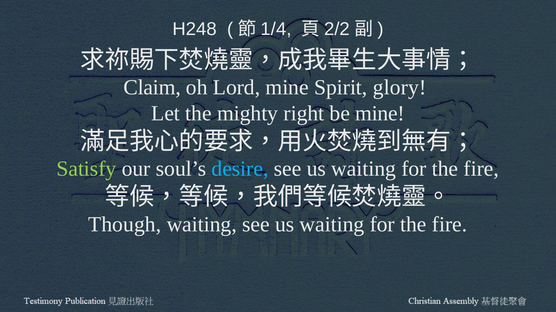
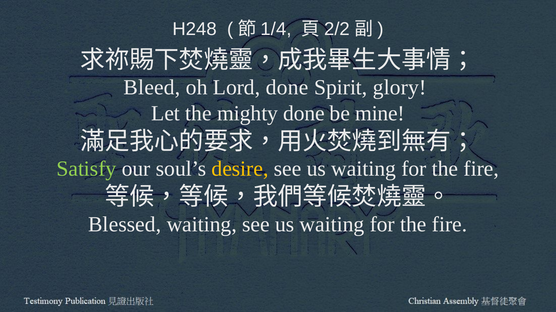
Claim: Claim -> Bleed
Lord mine: mine -> done
mighty right: right -> done
desire colour: light blue -> yellow
Though: Though -> Blessed
